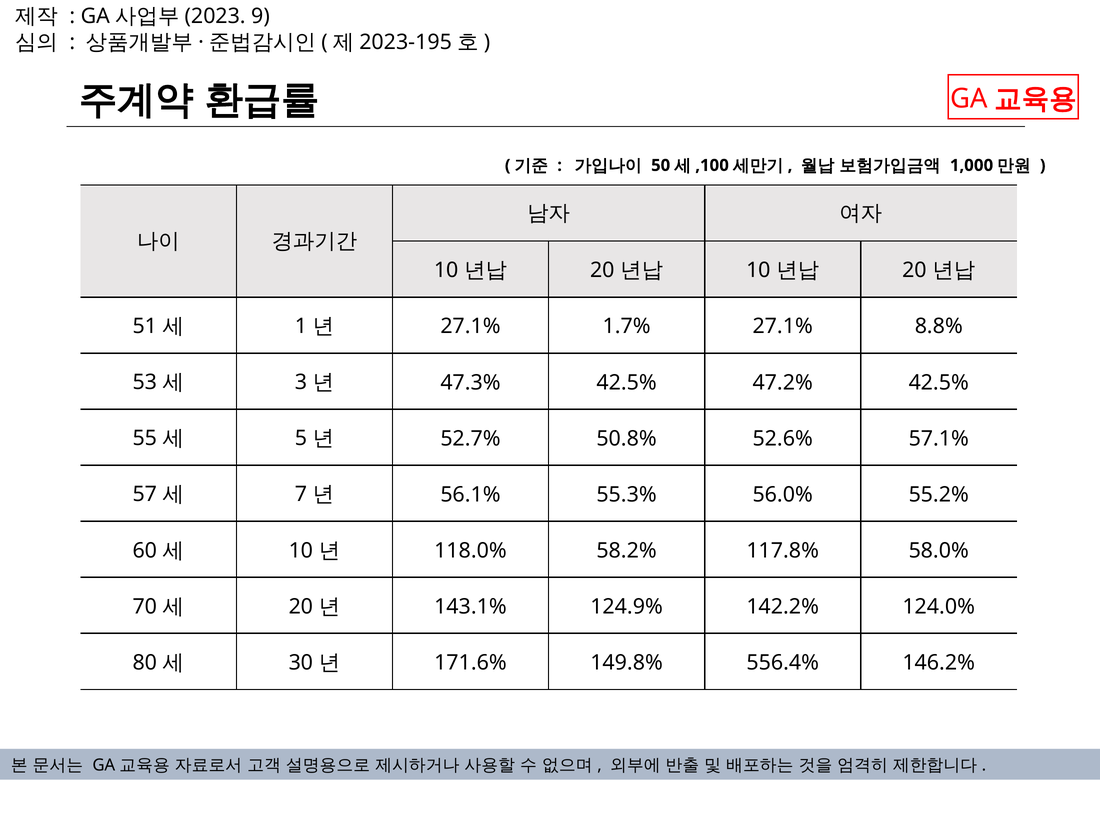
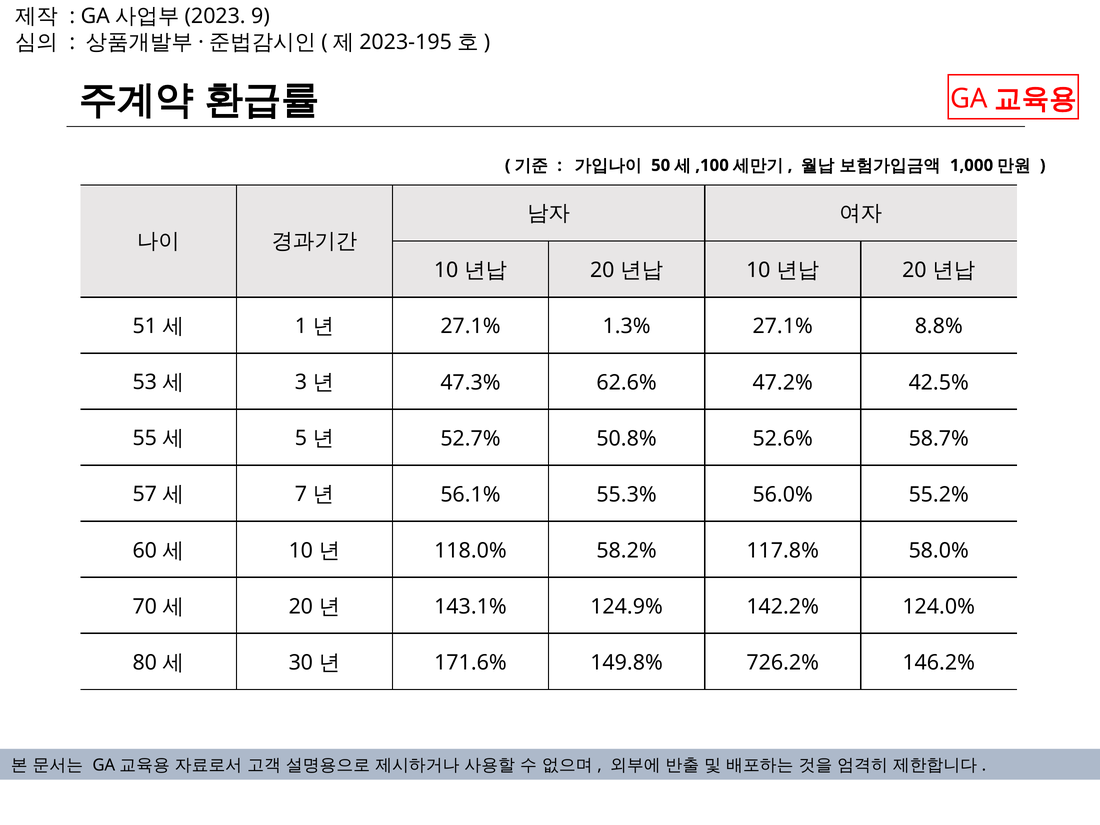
1.7%: 1.7% -> 1.3%
47.3% 42.5%: 42.5% -> 62.6%
57.1%: 57.1% -> 58.7%
556.4%: 556.4% -> 726.2%
